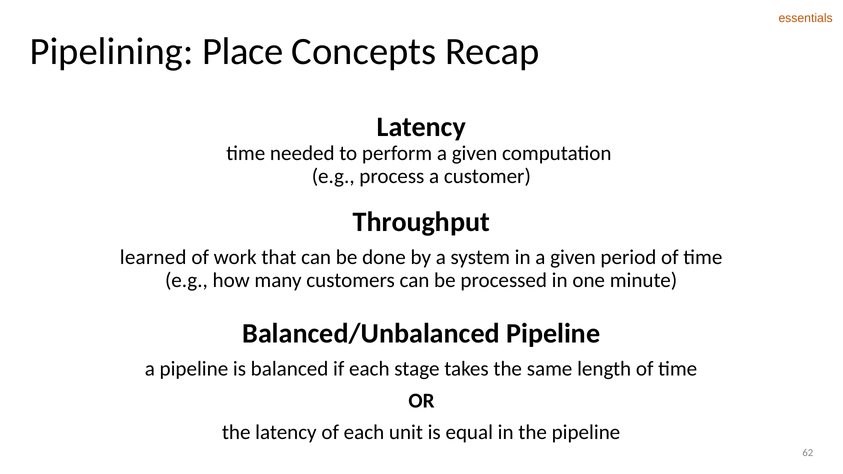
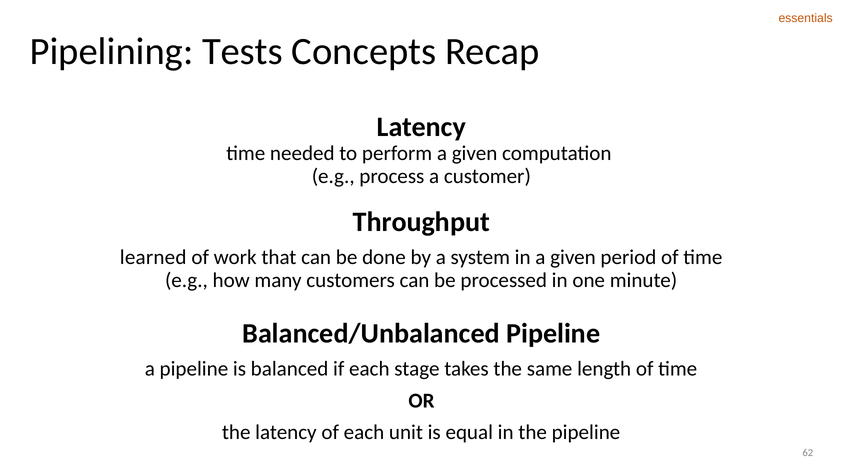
Place: Place -> Tests
